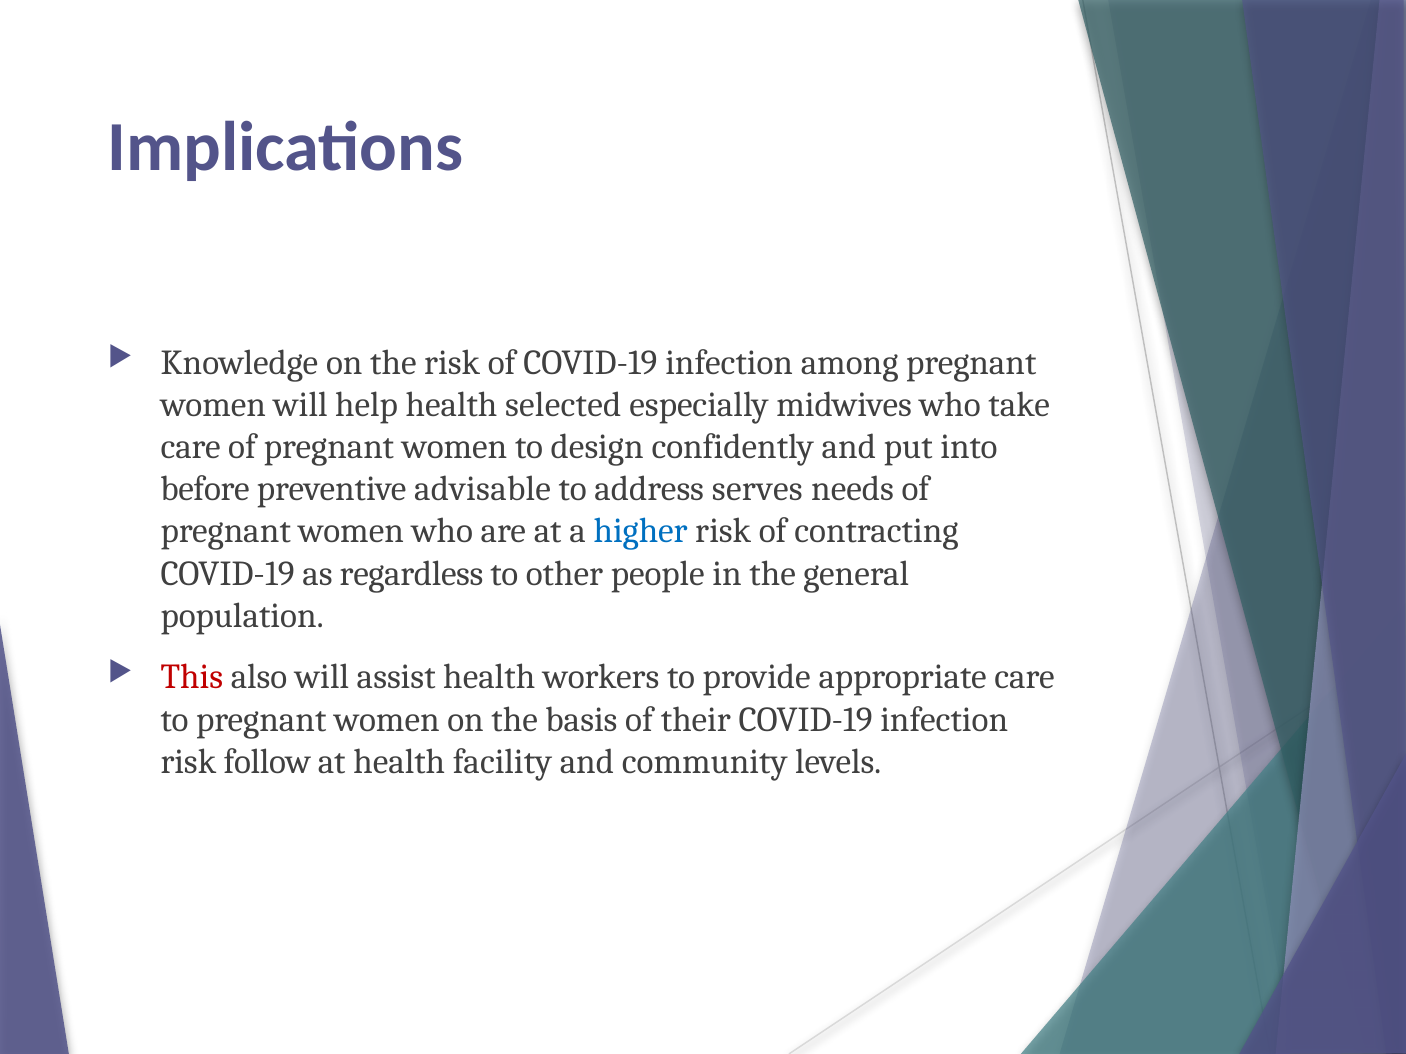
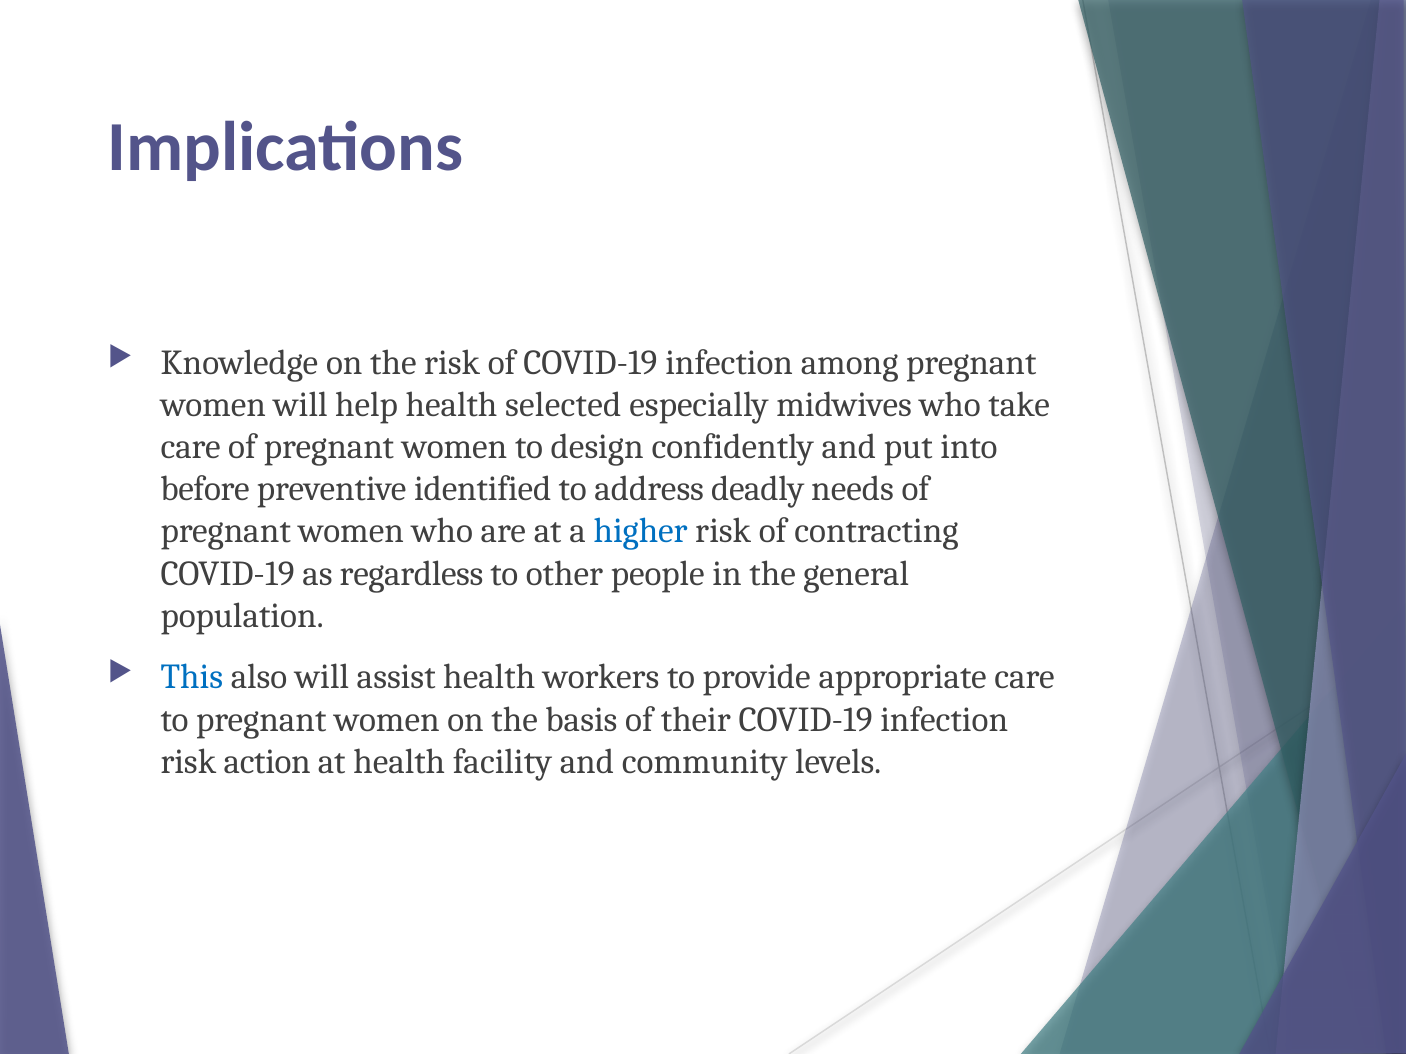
advisable: advisable -> identified
serves: serves -> deadly
This colour: red -> blue
follow: follow -> action
